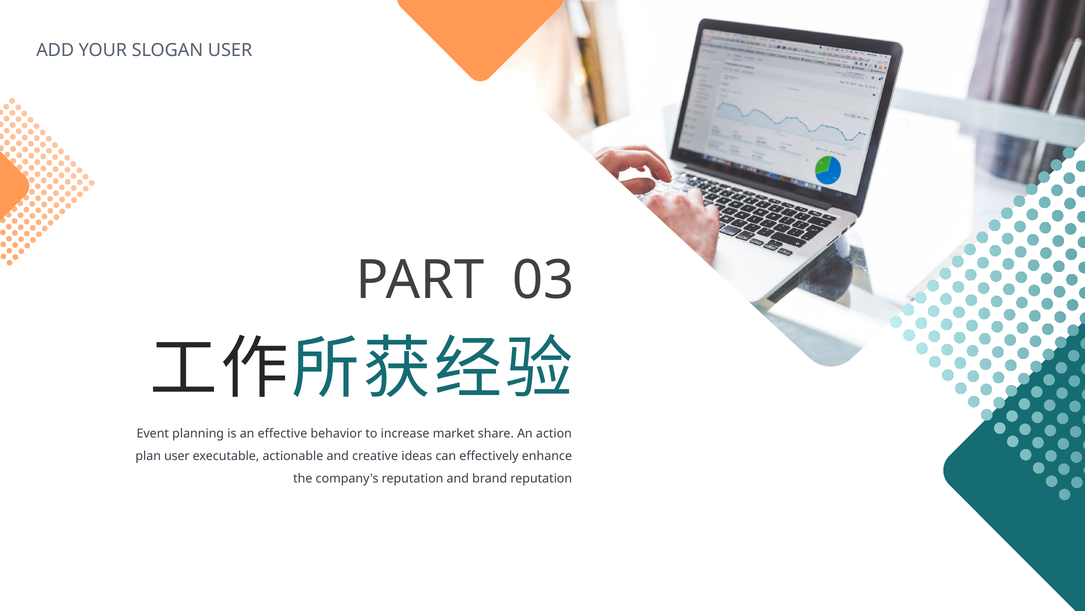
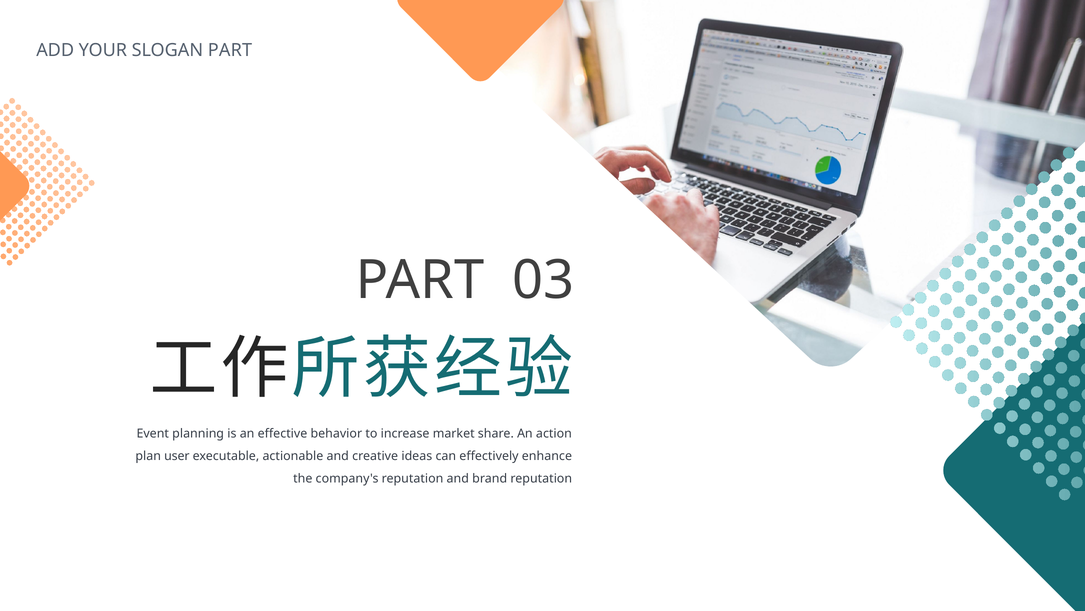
SLOGAN USER: USER -> PART
